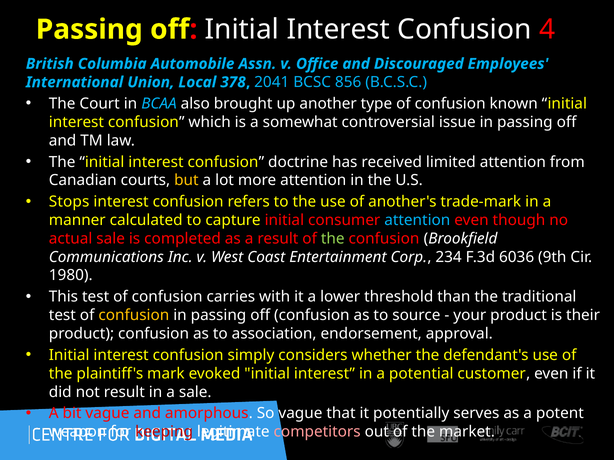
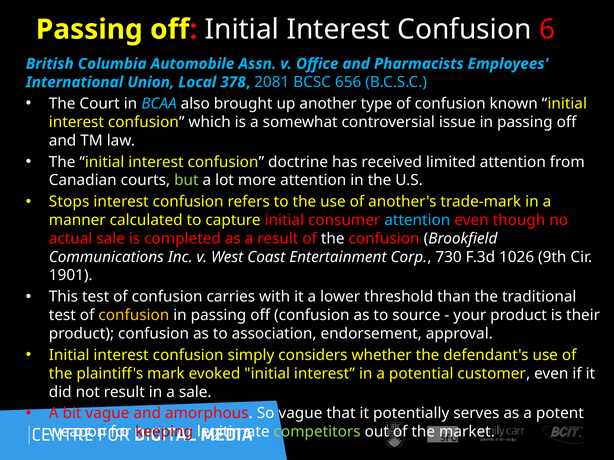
4: 4 -> 6
Discouraged: Discouraged -> Pharmacists
2041: 2041 -> 2081
856: 856 -> 656
but colour: yellow -> light green
the at (333, 239) colour: light green -> white
234: 234 -> 730
6036: 6036 -> 1026
1980: 1980 -> 1901
competitors colour: pink -> light green
